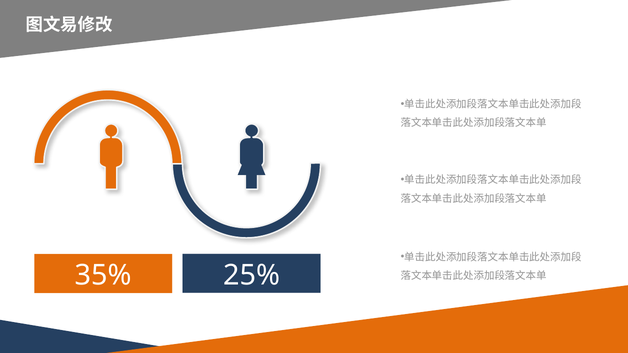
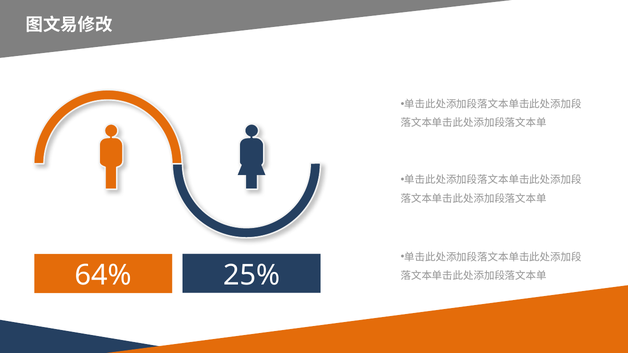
35%: 35% -> 64%
